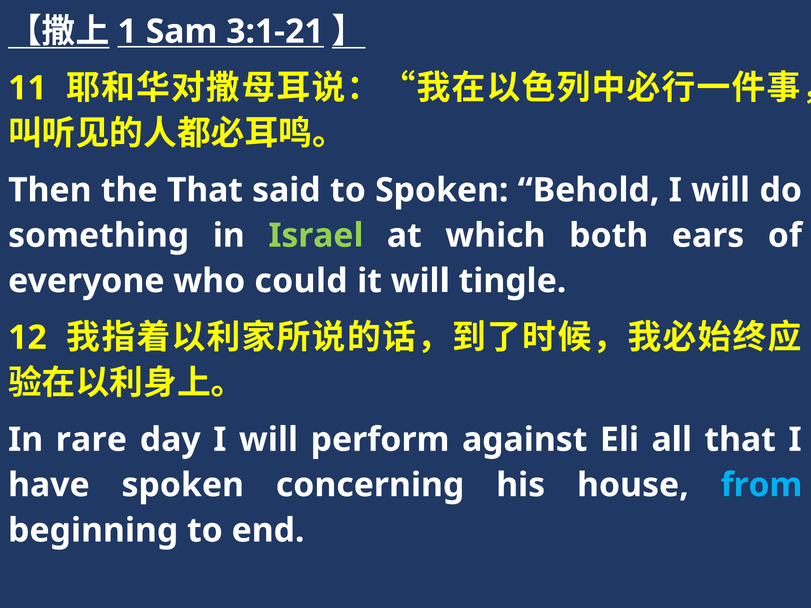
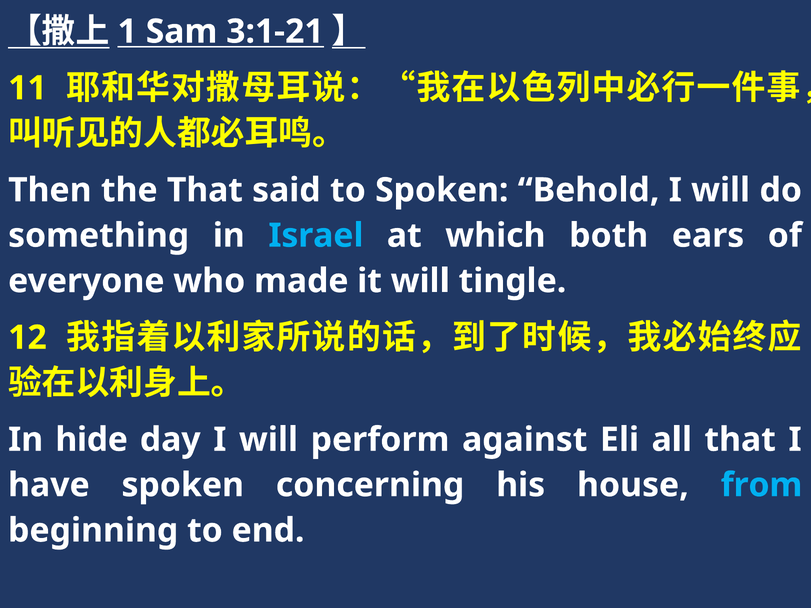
Israel colour: light green -> light blue
could: could -> made
rare: rare -> hide
